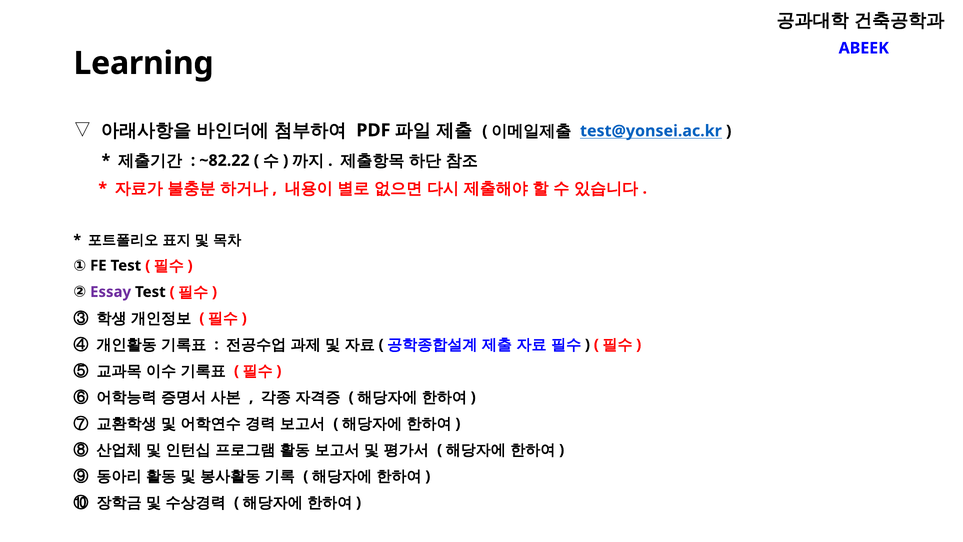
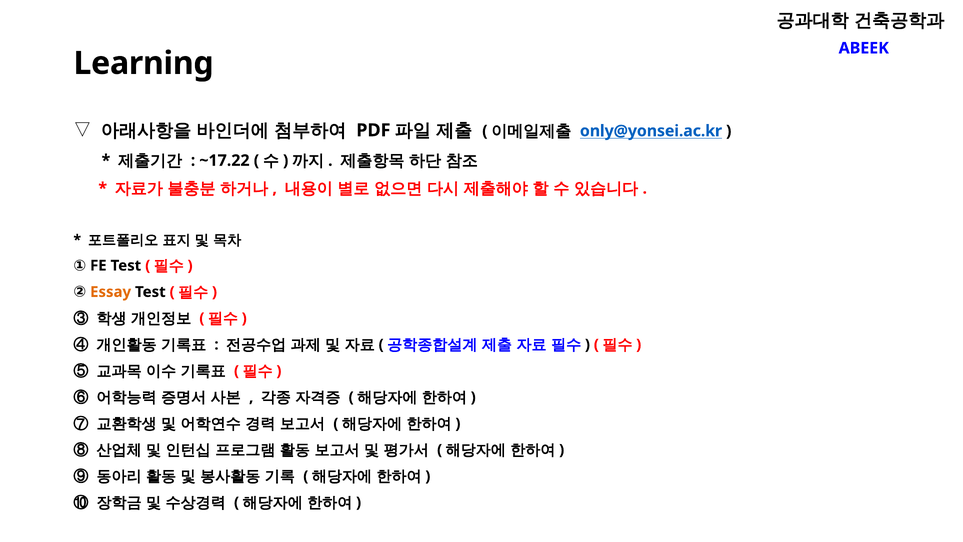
test@yonsei.ac.kr: test@yonsei.ac.kr -> only@yonsei.ac.kr
~82.22: ~82.22 -> ~17.22
Essay colour: purple -> orange
